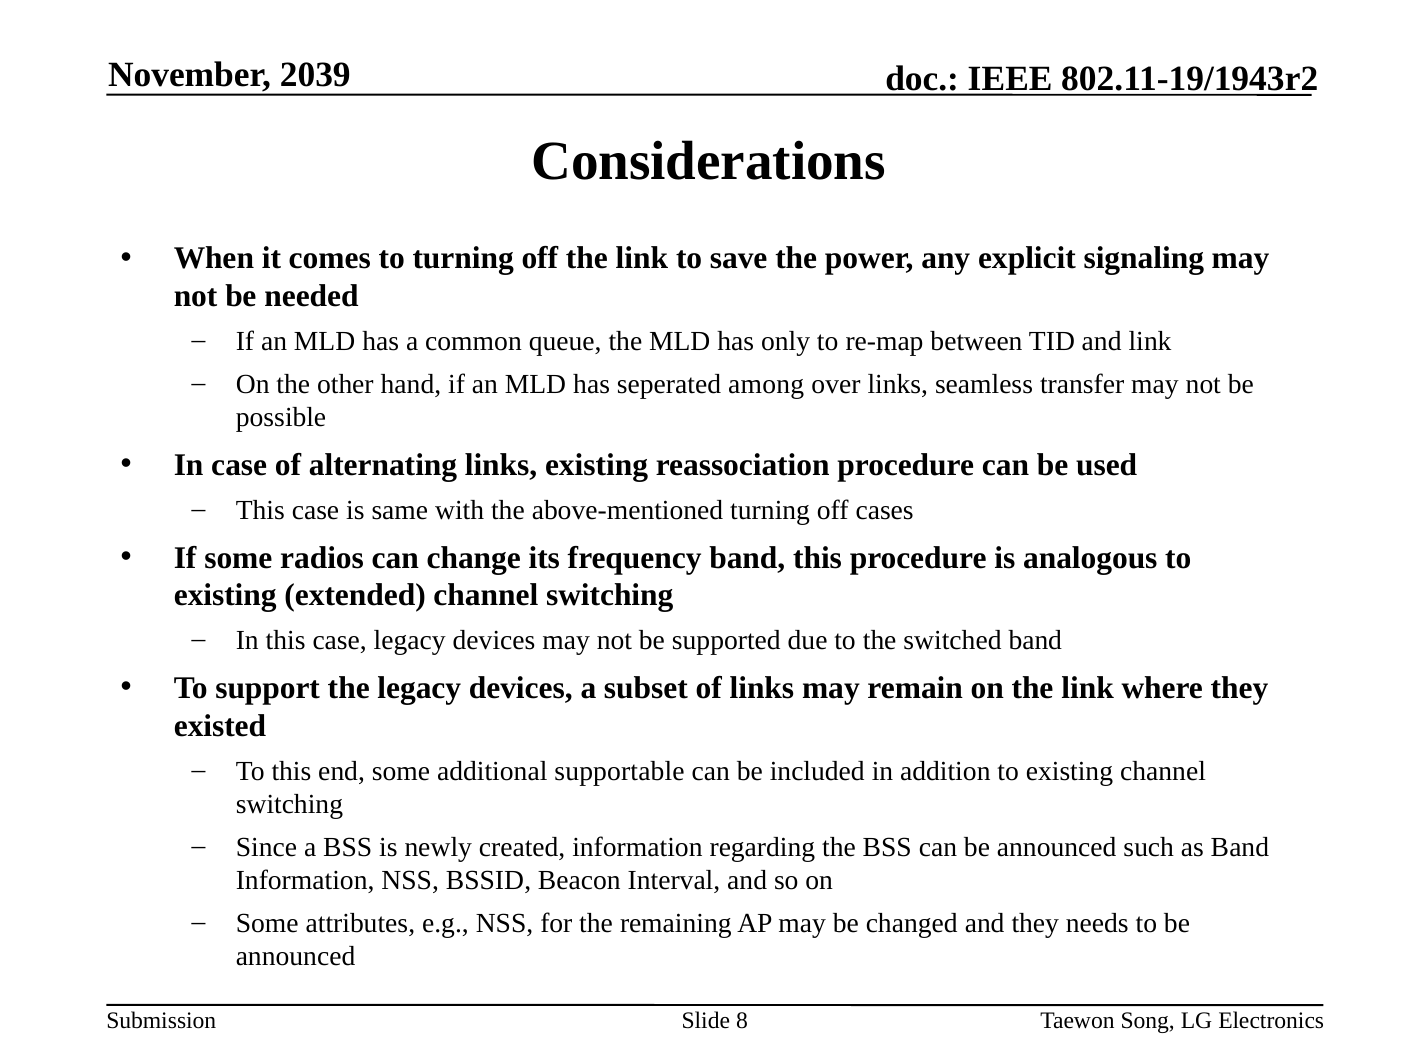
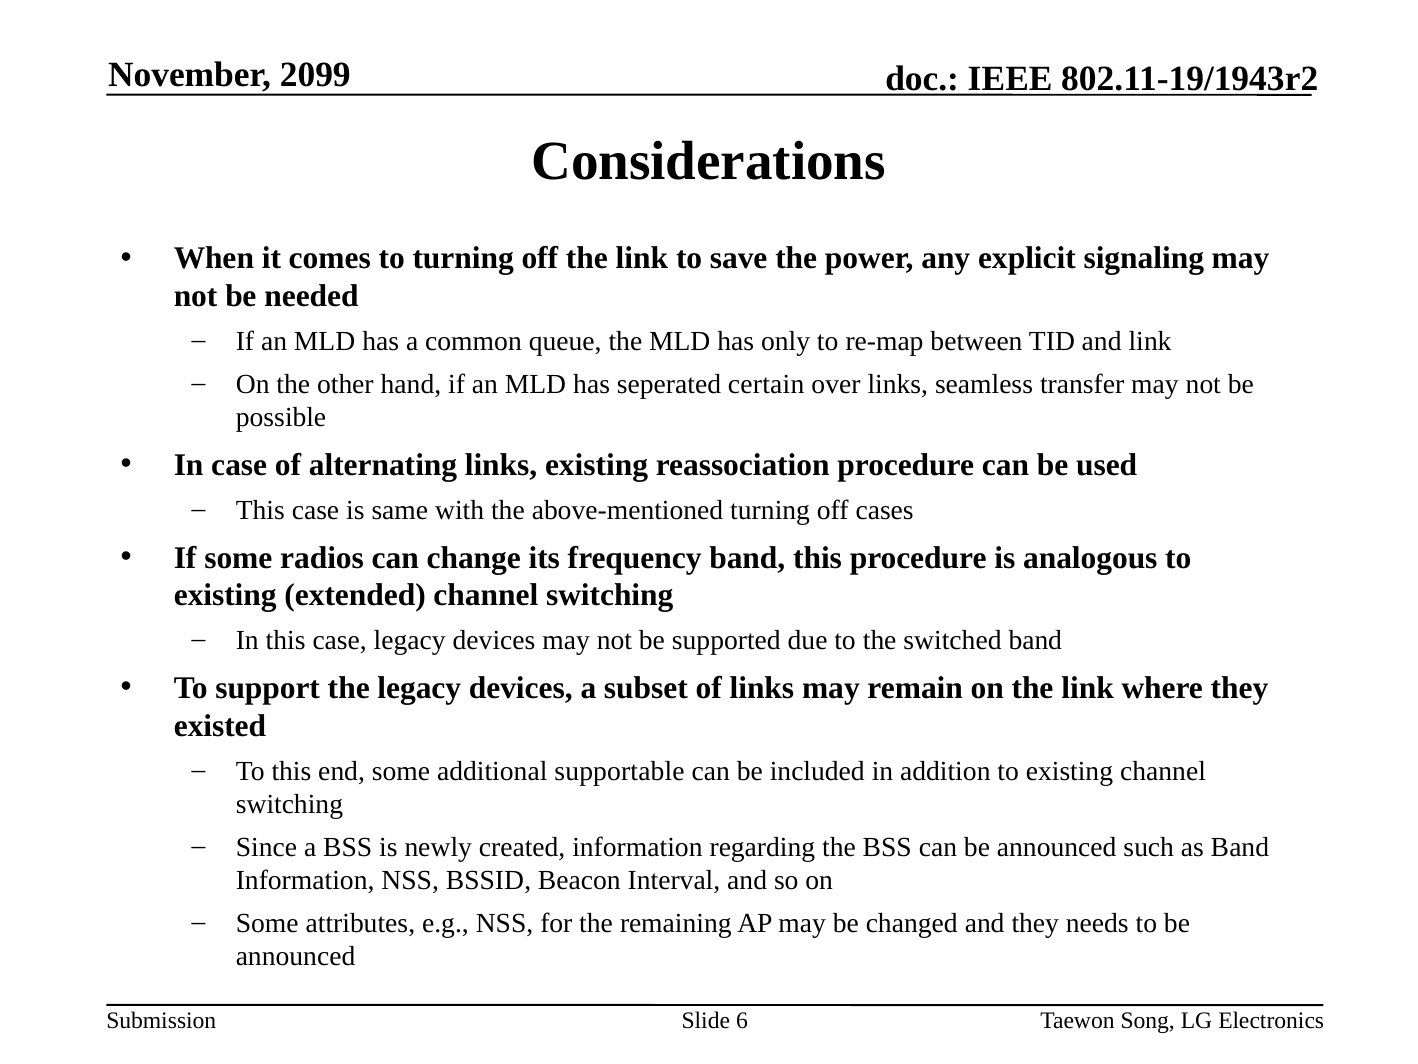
2039: 2039 -> 2099
among: among -> certain
8: 8 -> 6
